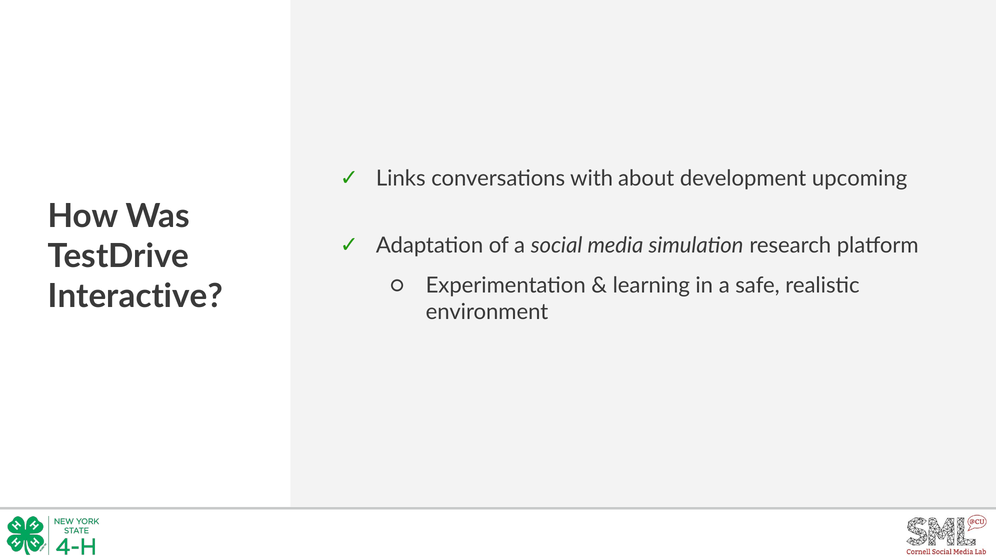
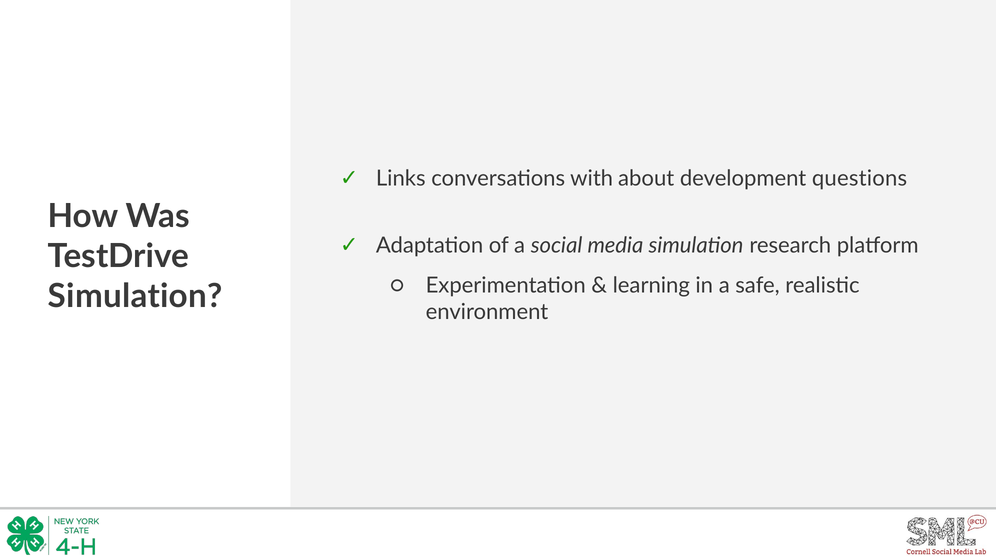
upcoming: upcoming -> questions
Interactive at (135, 296): Interactive -> Simulation
